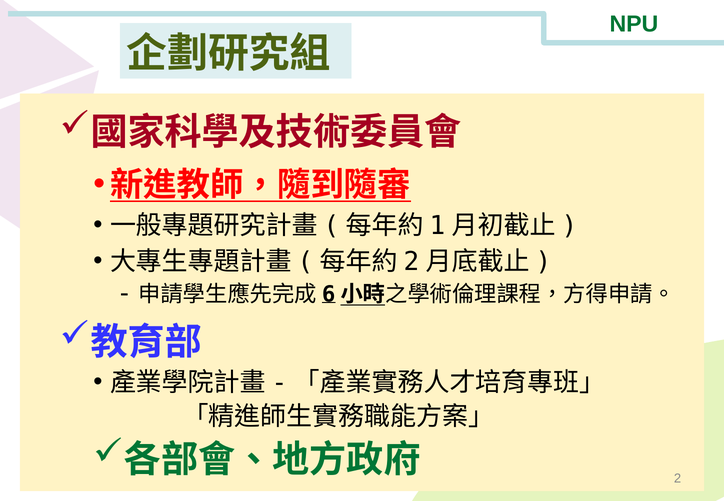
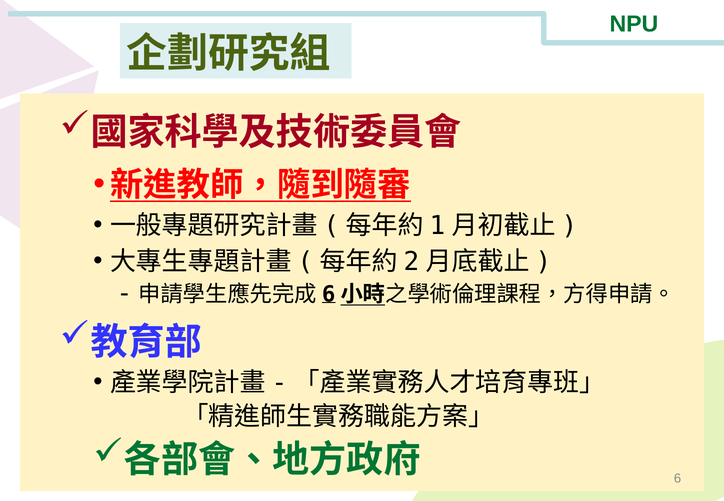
2: 2 -> 6
